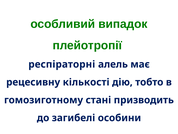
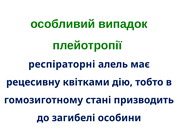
кількості: кількості -> квітками
